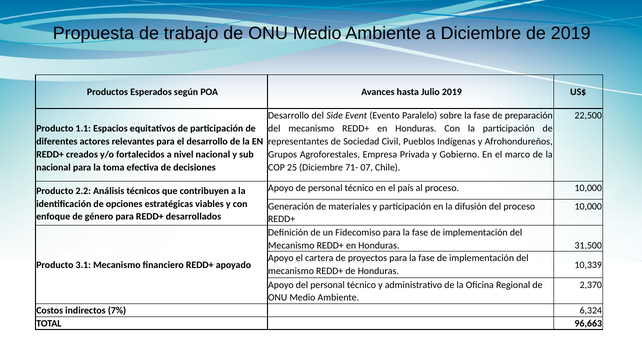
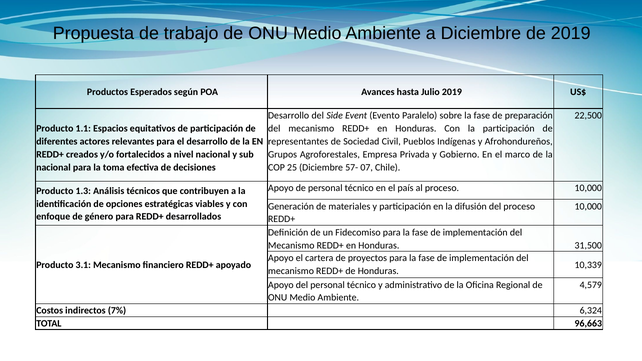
71-: 71- -> 57-
2.2: 2.2 -> 1.3
2,370: 2,370 -> 4,579
